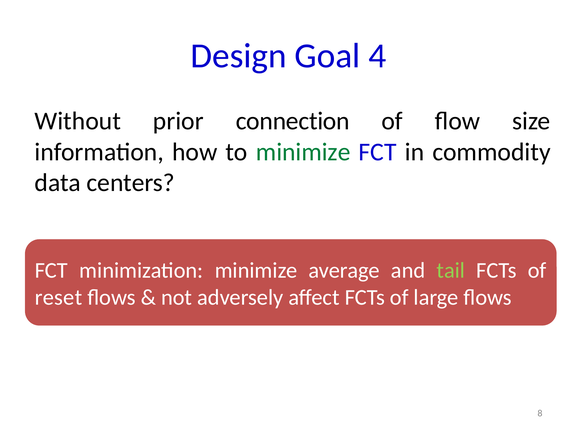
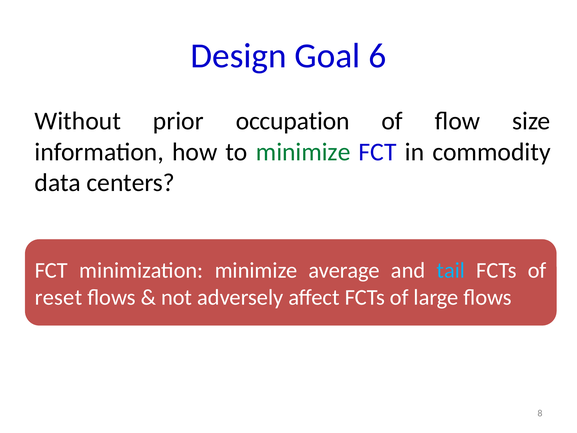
4: 4 -> 6
connection: connection -> occupation
tail colour: light green -> light blue
